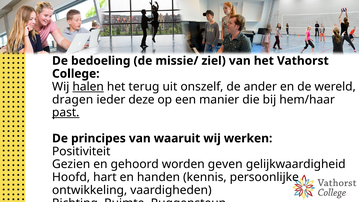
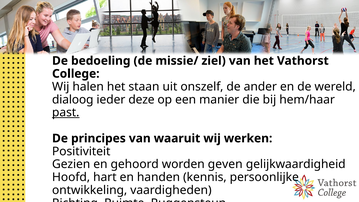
halen underline: present -> none
terug: terug -> staan
dragen: dragen -> dialoog
